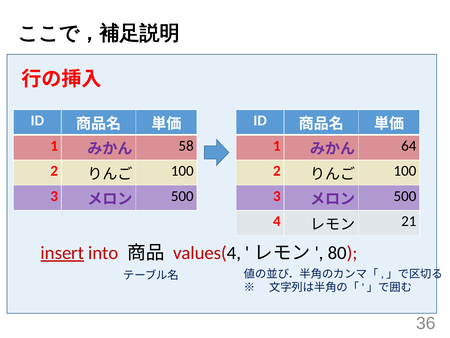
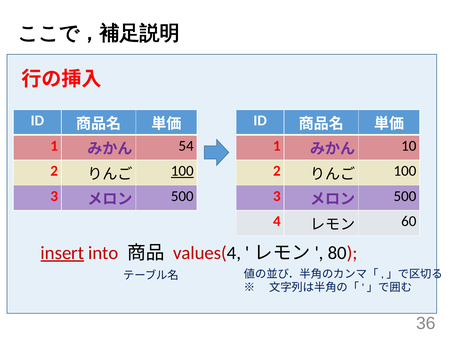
58: 58 -> 54
64: 64 -> 10
100 at (182, 171) underline: none -> present
21: 21 -> 60
